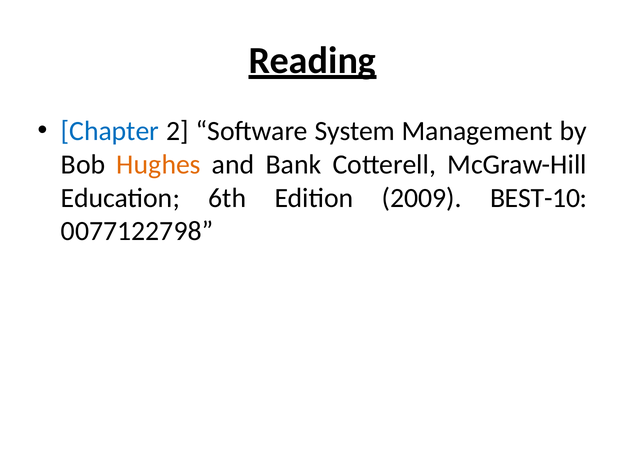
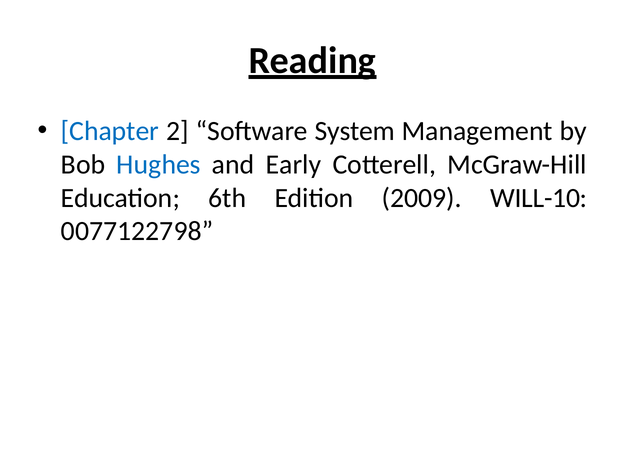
Hughes colour: orange -> blue
Bank: Bank -> Early
BEST-10: BEST-10 -> WILL-10
